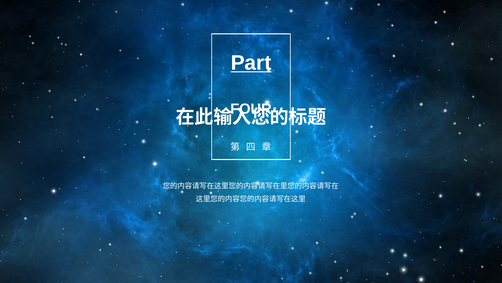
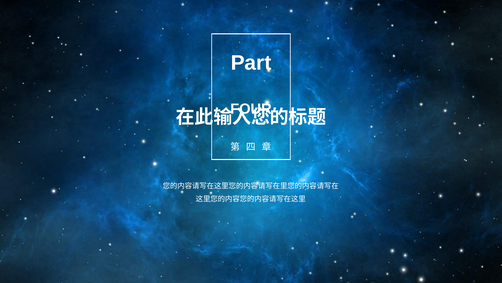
Part underline: present -> none
